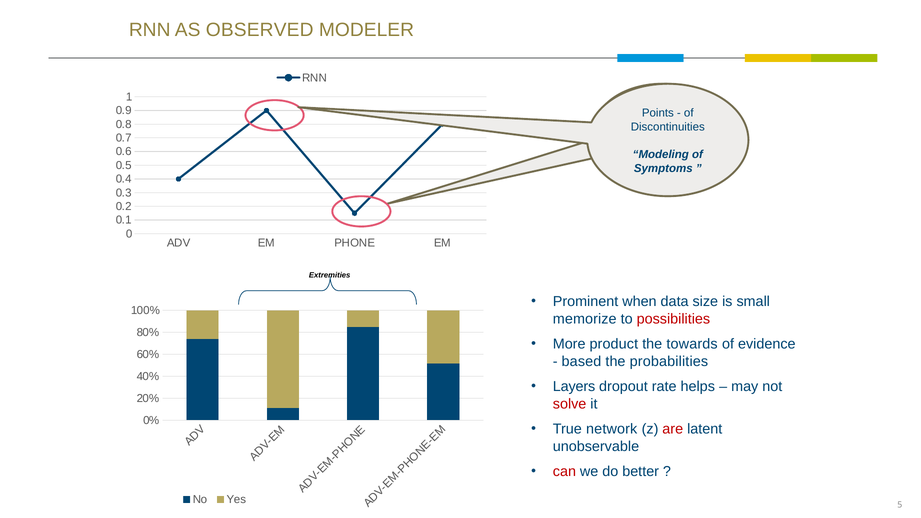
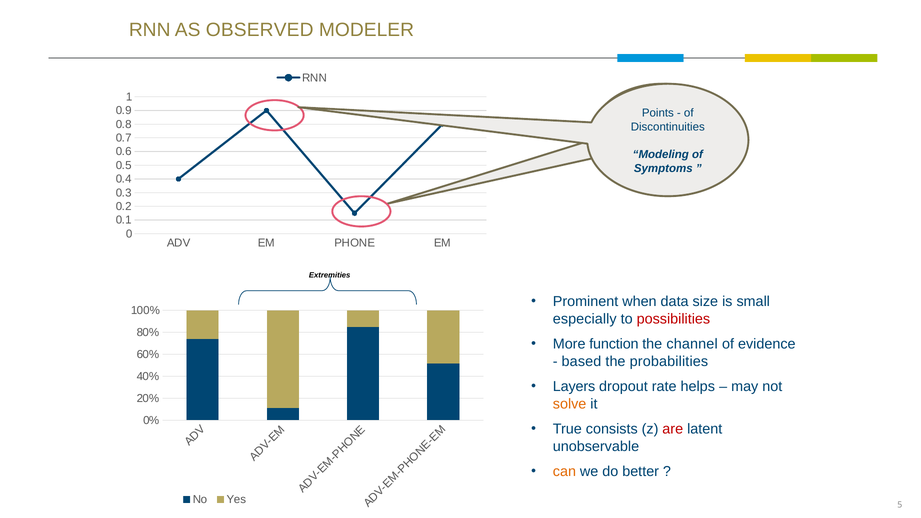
memorize: memorize -> especially
product: product -> function
towards: towards -> channel
solve colour: red -> orange
network: network -> consists
can colour: red -> orange
